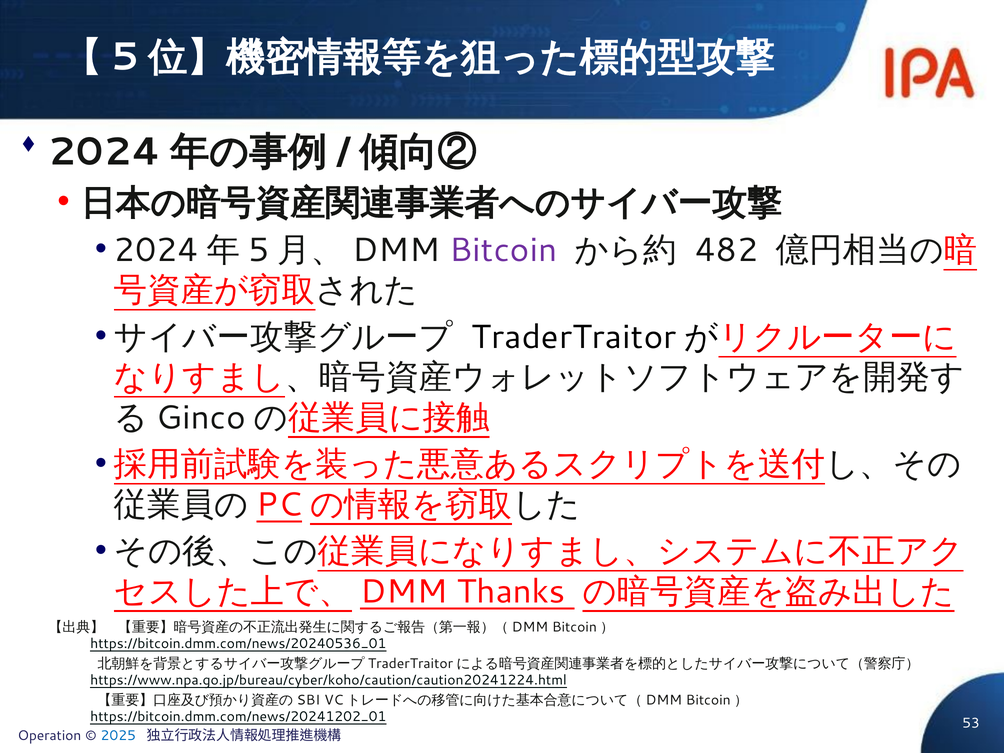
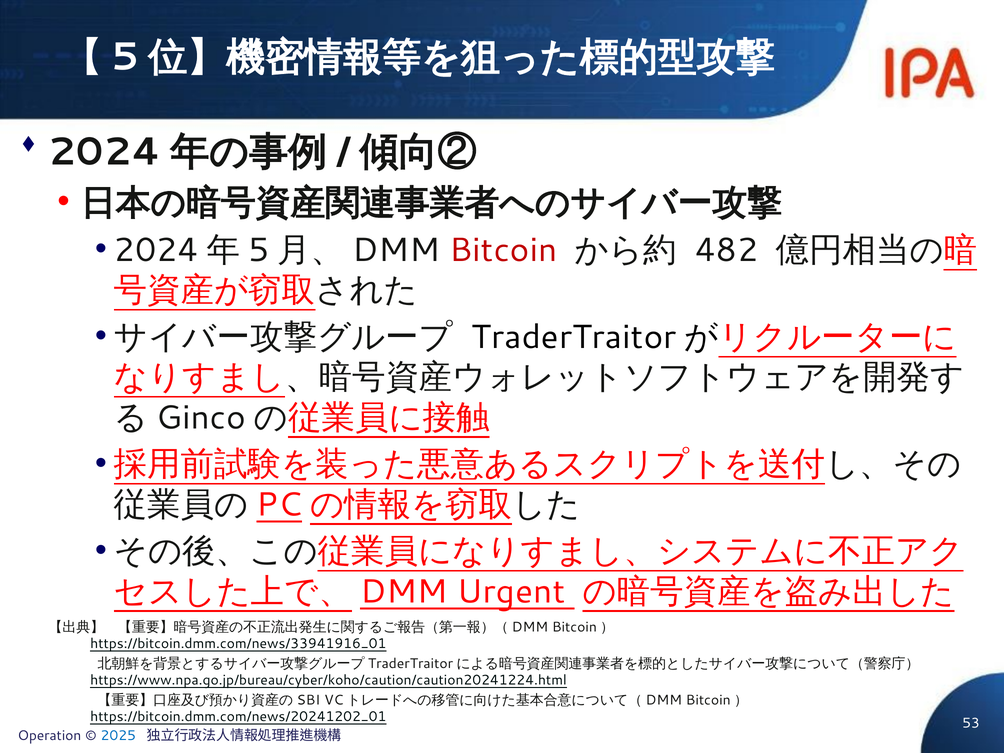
Bitcoin colour: purple -> red
Thanks: Thanks -> Urgent
https://bitcoin.dmm.com/news/20240536_01: https://bitcoin.dmm.com/news/20240536_01 -> https://bitcoin.dmm.com/news/33941916_01
